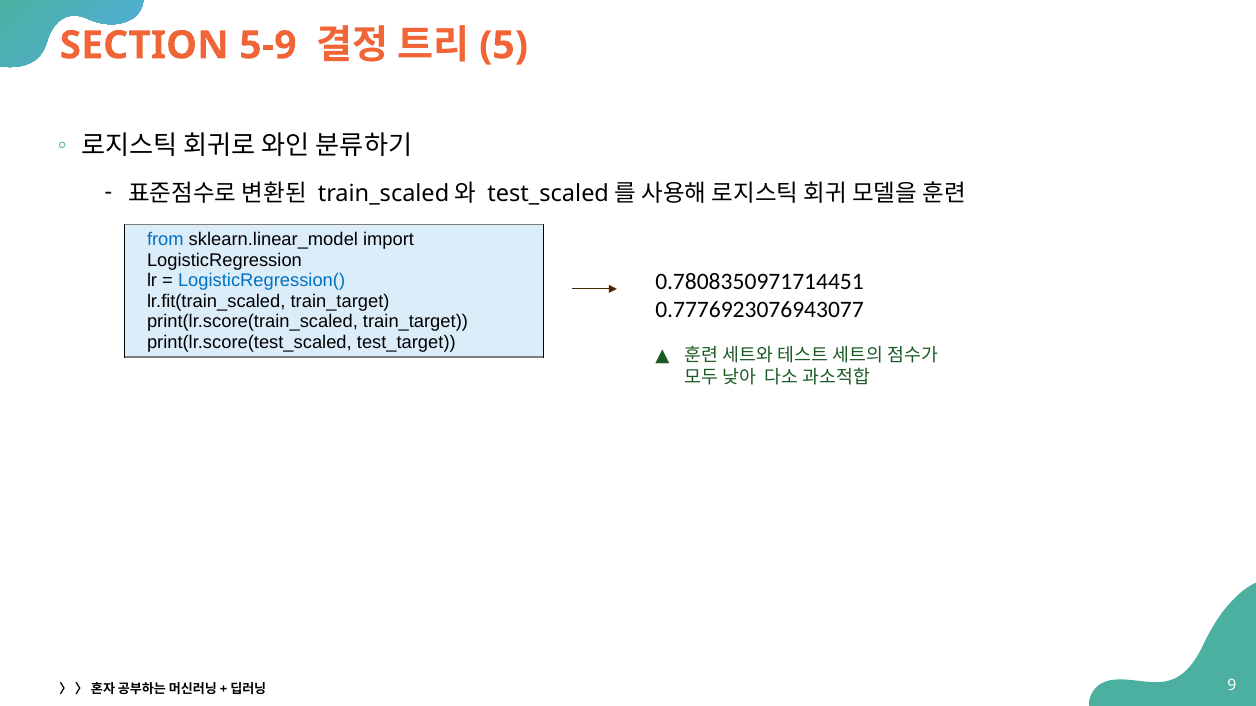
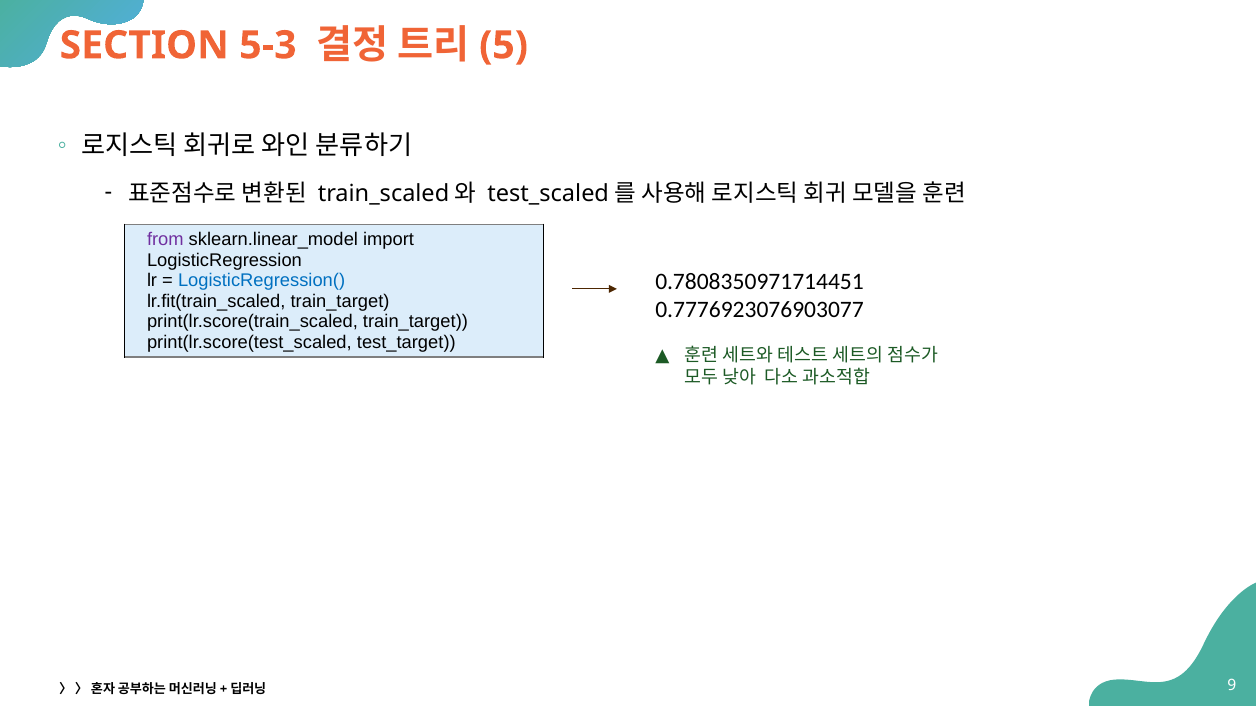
5-9: 5-9 -> 5-3
from colour: blue -> purple
0.7776923076943077: 0.7776923076943077 -> 0.7776923076903077
